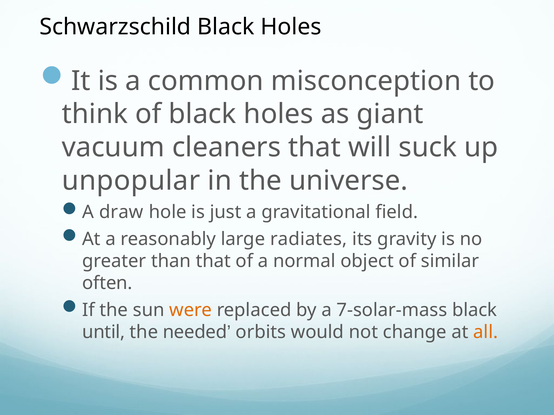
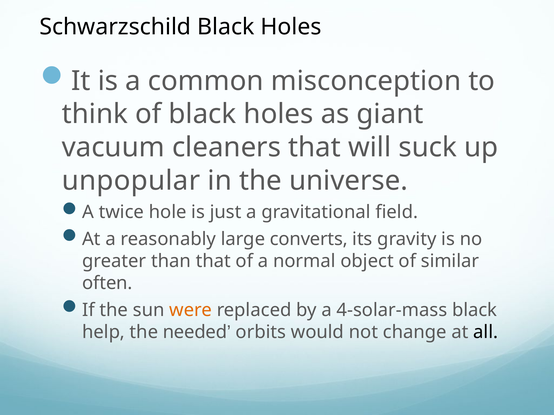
draw: draw -> twice
radiates: radiates -> converts
7-solar-mass: 7-solar-mass -> 4-solar-mass
until: until -> help
all colour: orange -> black
